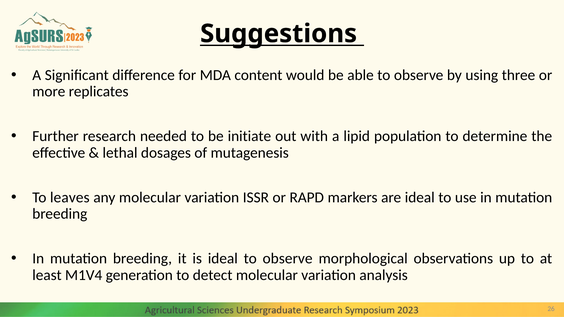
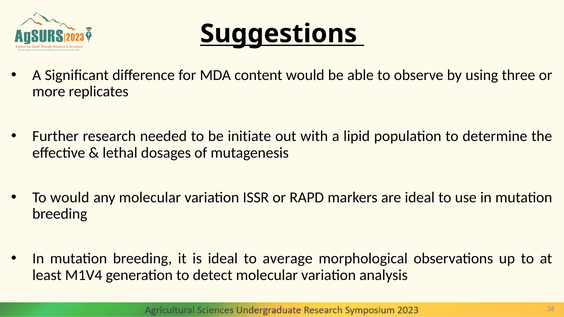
To leaves: leaves -> would
ideal to observe: observe -> average
